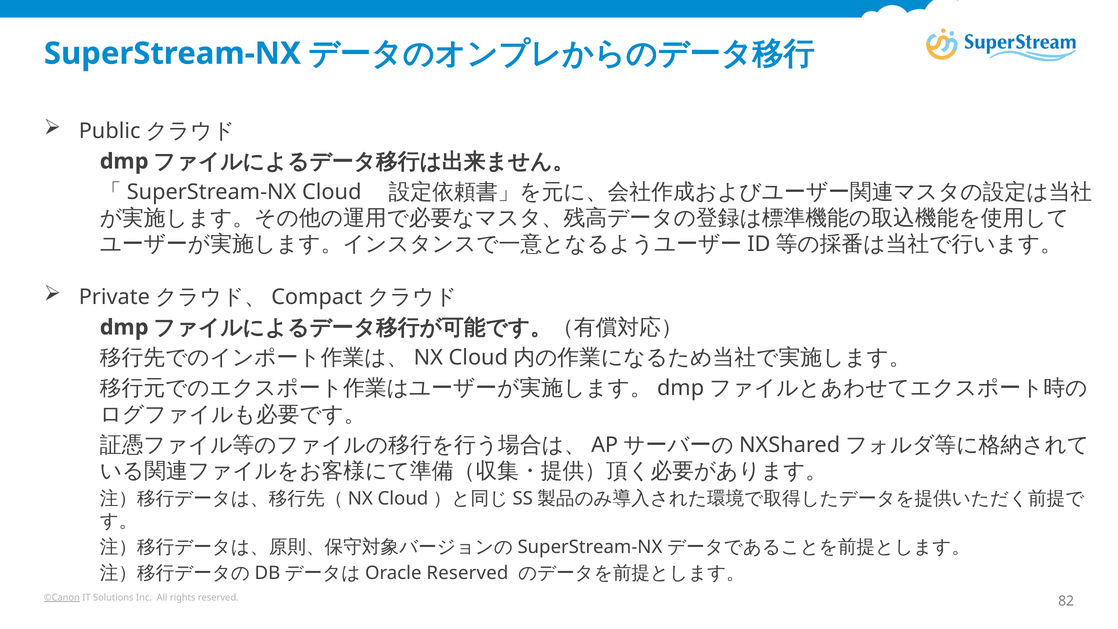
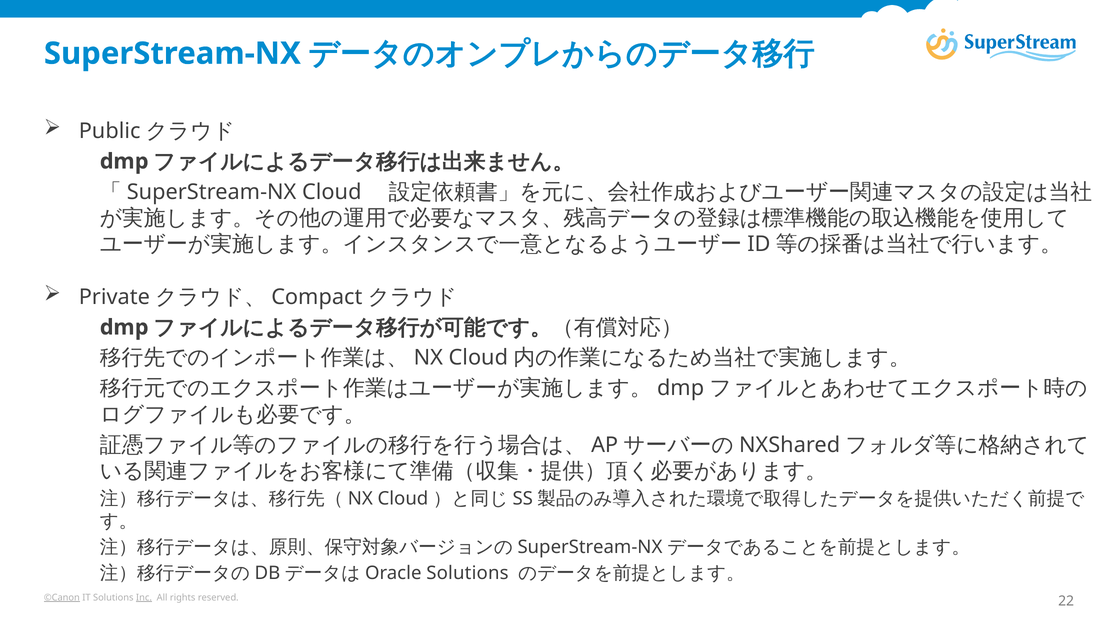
Reserved at (467, 573): Reserved -> Solutions
Inc underline: none -> present
82: 82 -> 22
